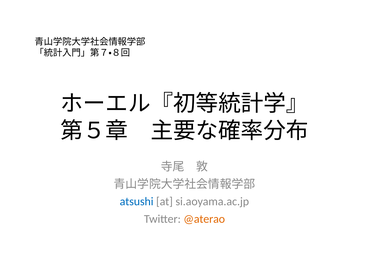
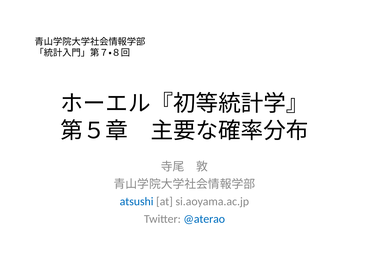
@aterao colour: orange -> blue
